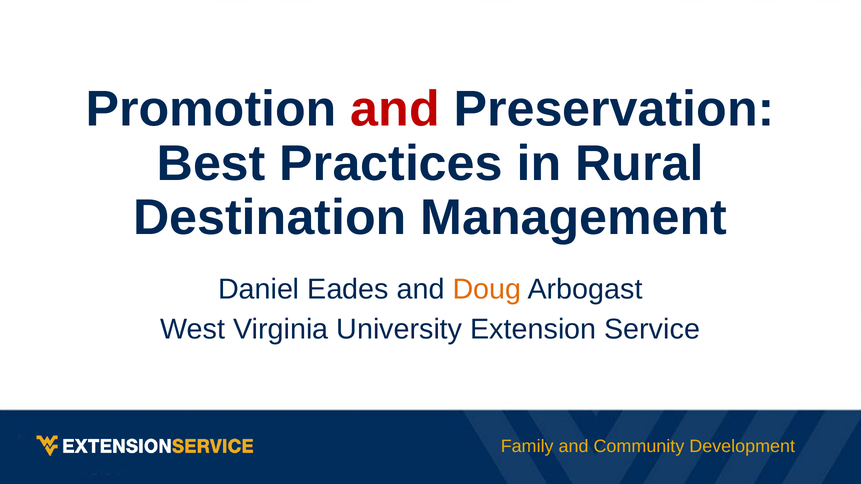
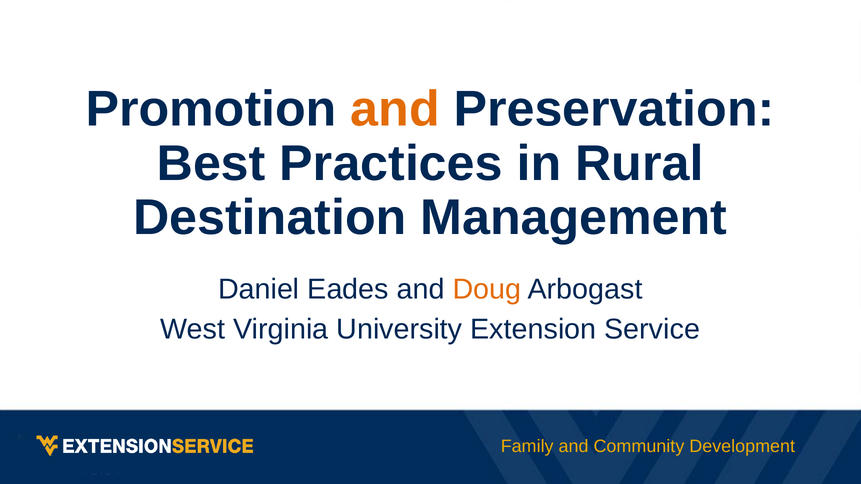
and at (395, 109) colour: red -> orange
